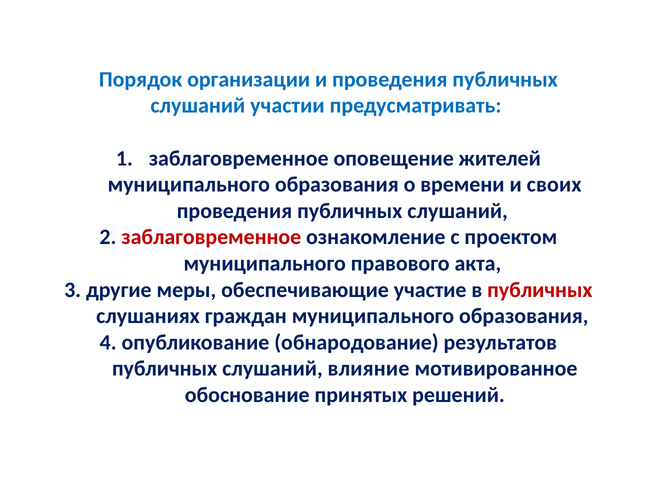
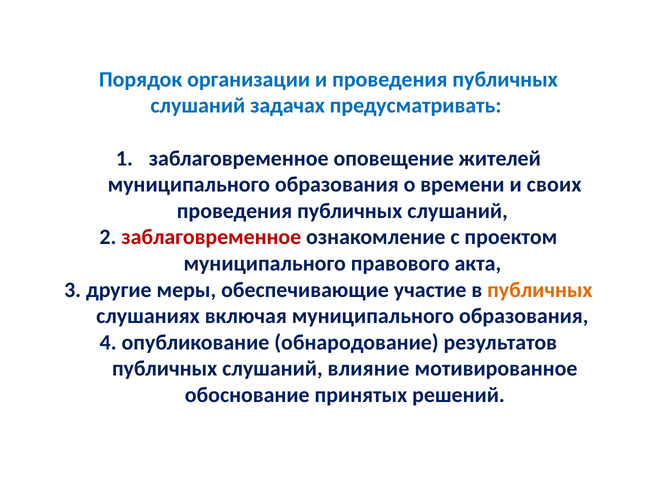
участии: участии -> задачах
публичных at (540, 290) colour: red -> orange
граждан: граждан -> включая
